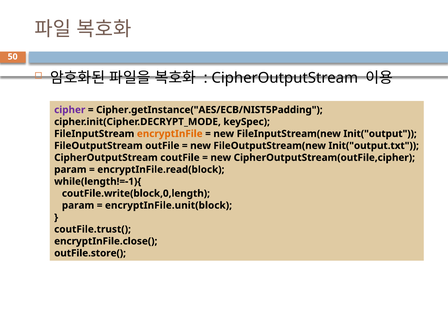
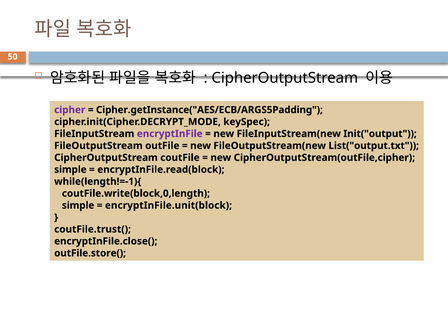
Cipher.getInstance("AES/ECB/NIST5Padding: Cipher.getInstance("AES/ECB/NIST5Padding -> Cipher.getInstance("AES/ECB/ARGS5Padding
encryptInFile colour: orange -> purple
Init("output.txt: Init("output.txt -> List("output.txt
param at (70, 170): param -> simple
param at (78, 205): param -> simple
